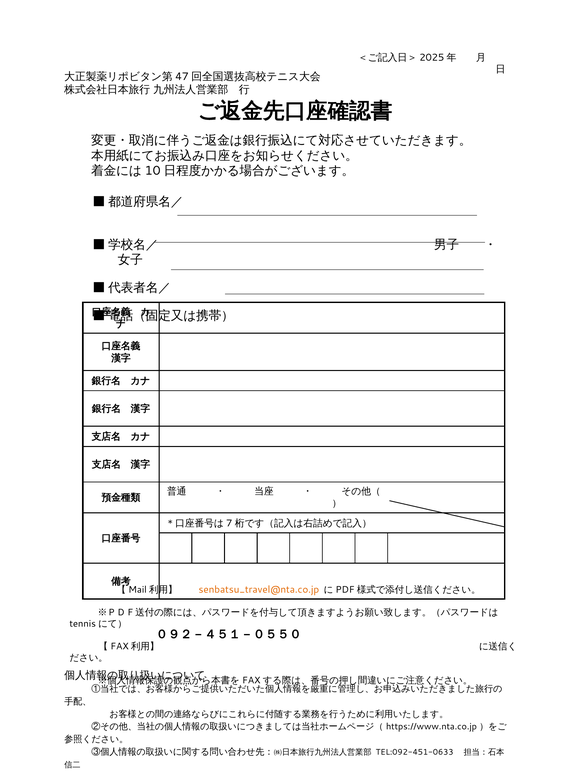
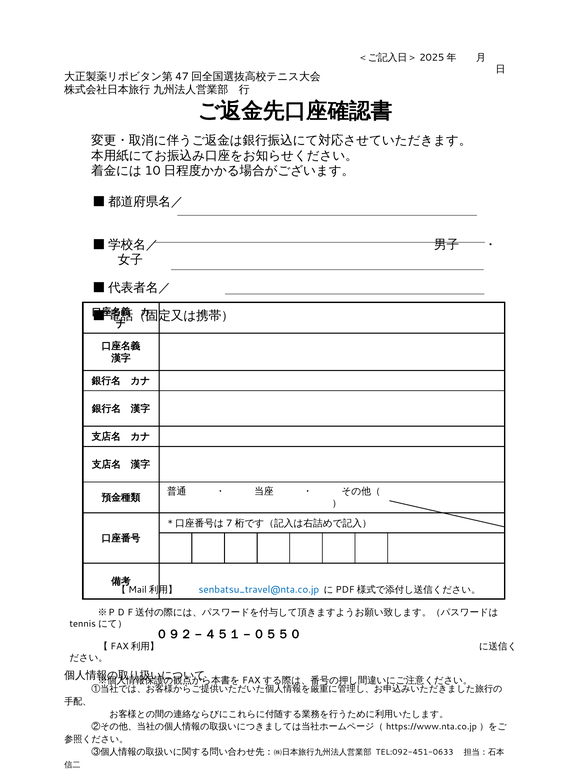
senbatsu_travel@nta.co.jp colour: orange -> blue
